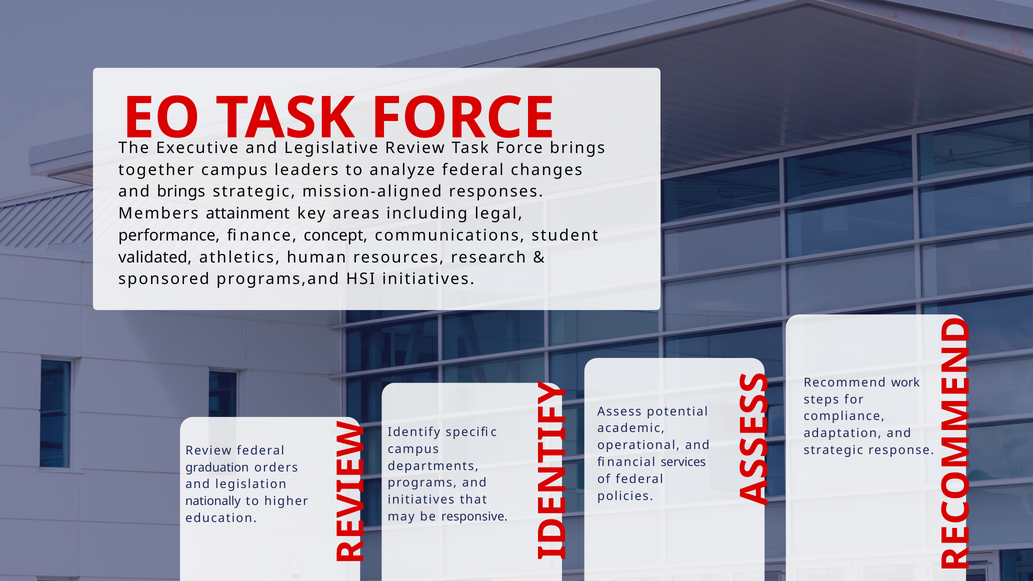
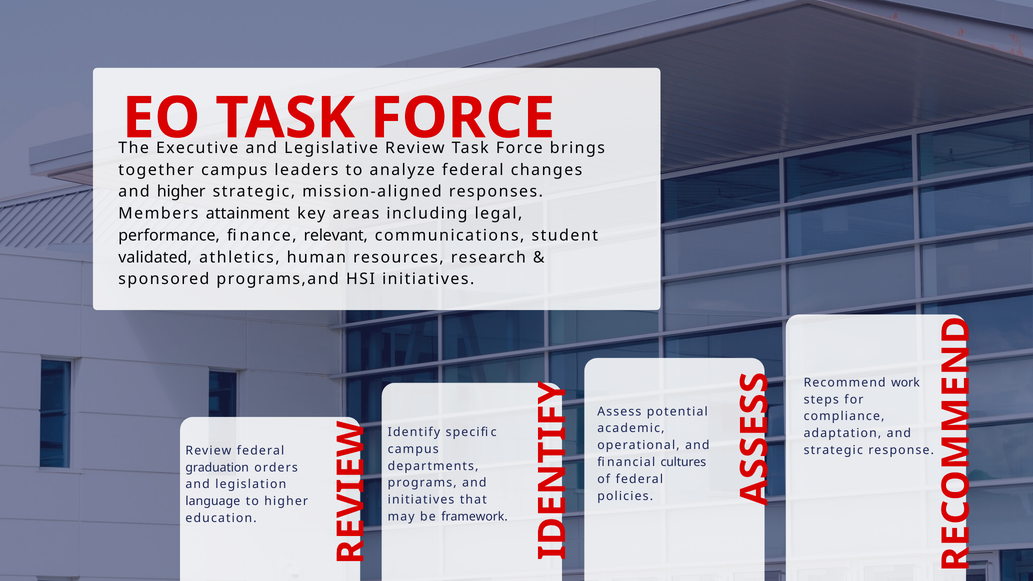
and brings: brings -> higher
concept: concept -> relevant
services: services -> cultures
nationally: nationally -> language
responsive: responsive -> framework
